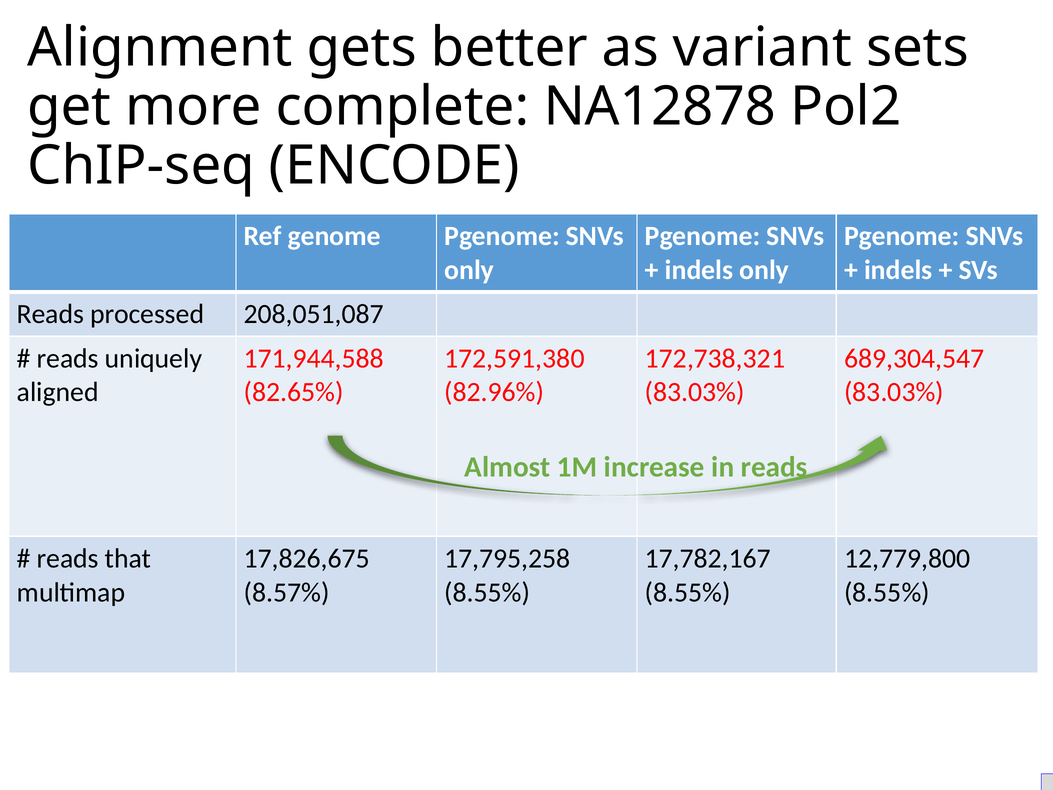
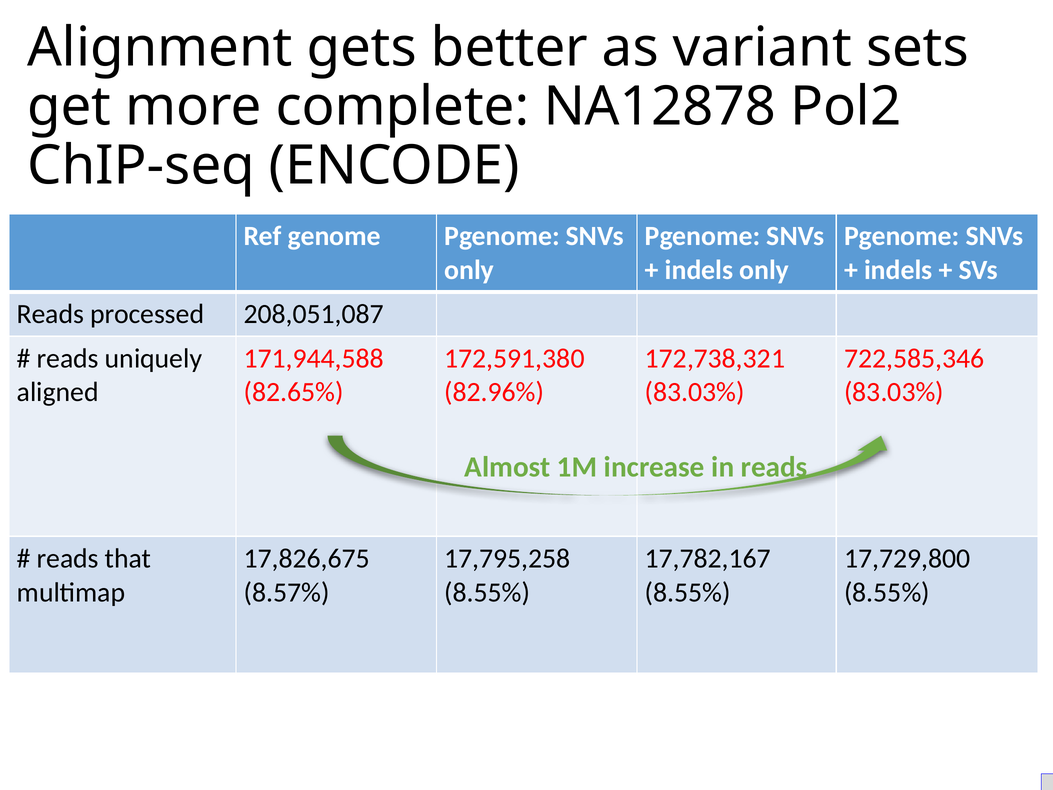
689,304,547: 689,304,547 -> 722,585,346
12,779,800: 12,779,800 -> 17,729,800
